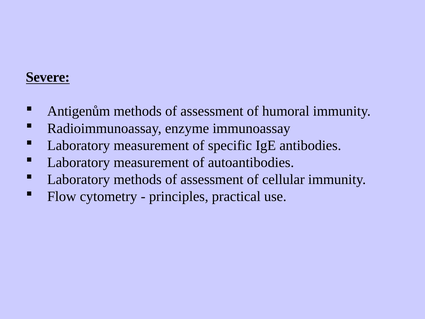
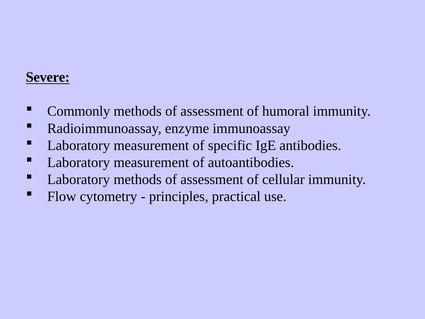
Antigenům: Antigenům -> Commonly
